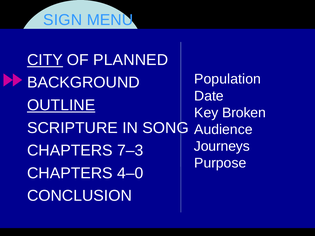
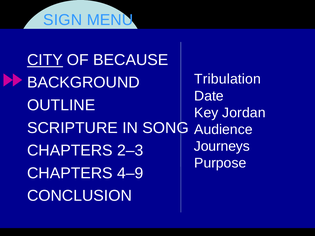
PLANNED: PLANNED -> BECAUSE
Population: Population -> Tribulation
OUTLINE underline: present -> none
Broken: Broken -> Jordan
7–3: 7–3 -> 2–3
4–0: 4–0 -> 4–9
